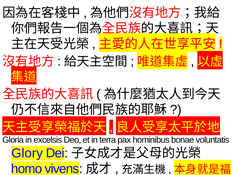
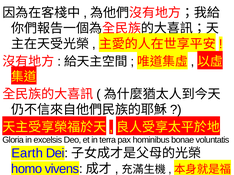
Glory: Glory -> Earth
